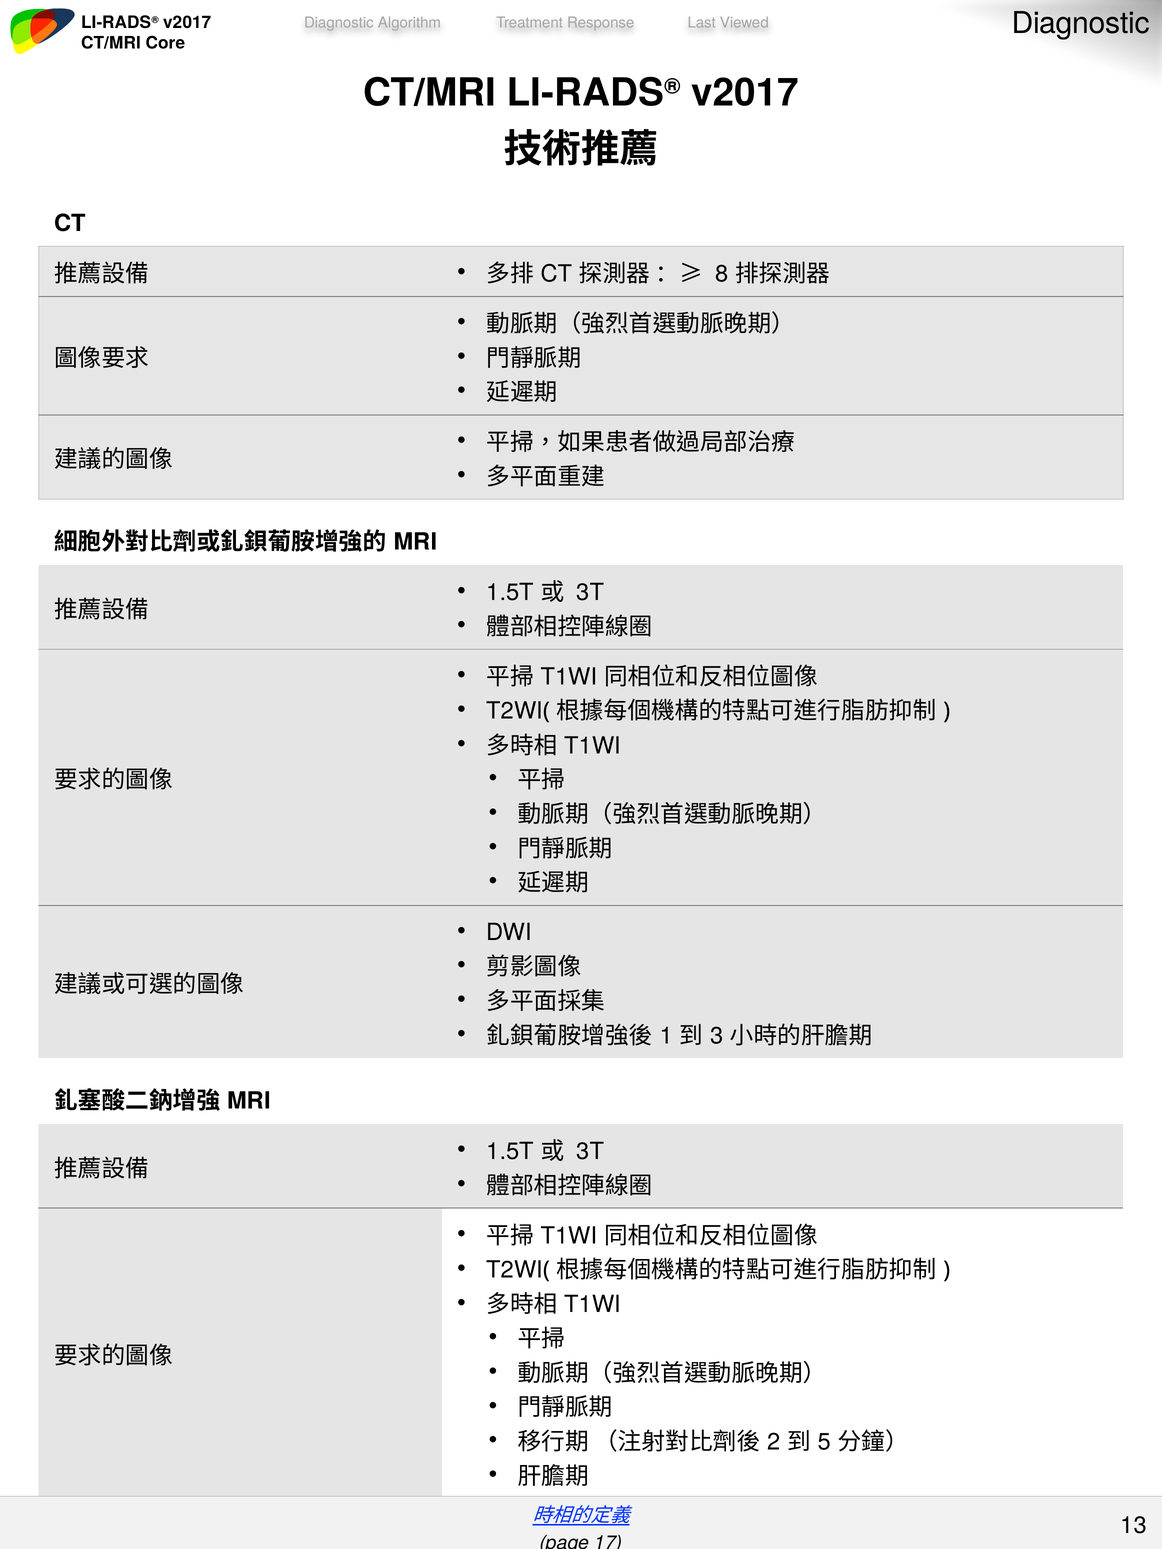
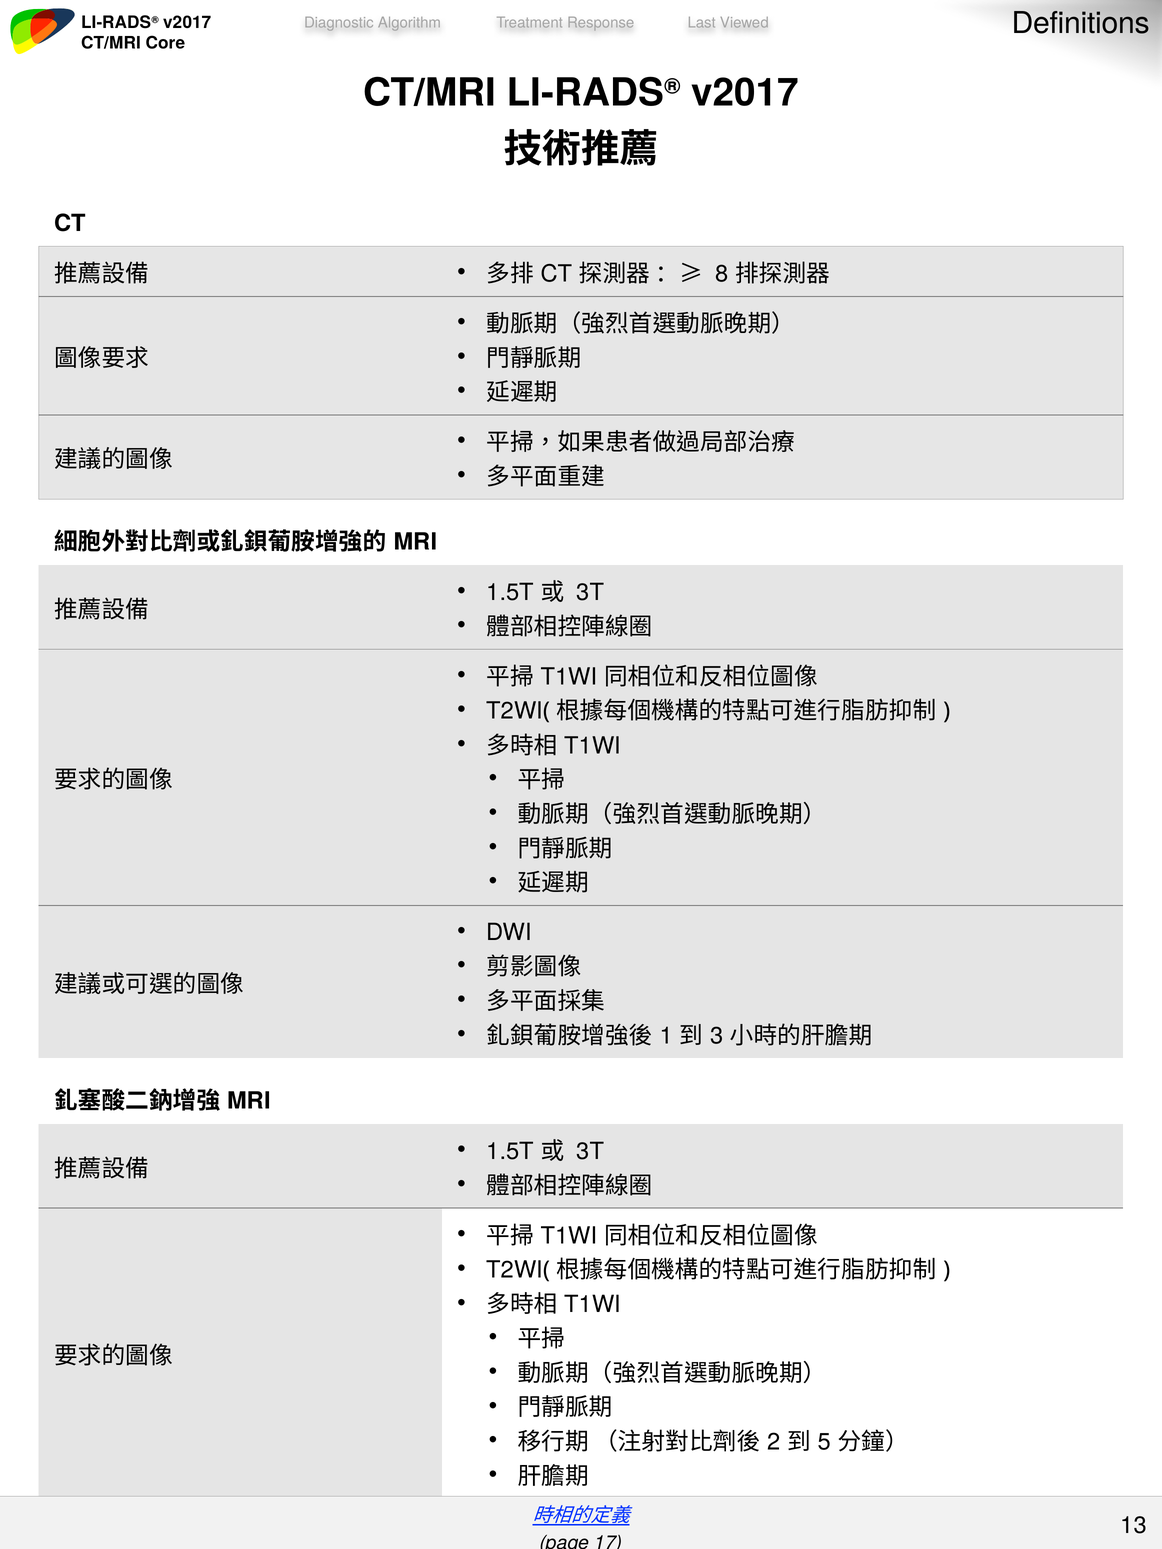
Diagnostic at (1081, 23): Diagnostic -> Definitions
